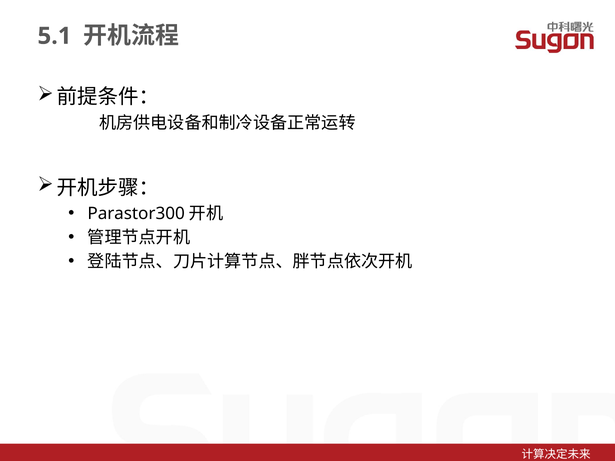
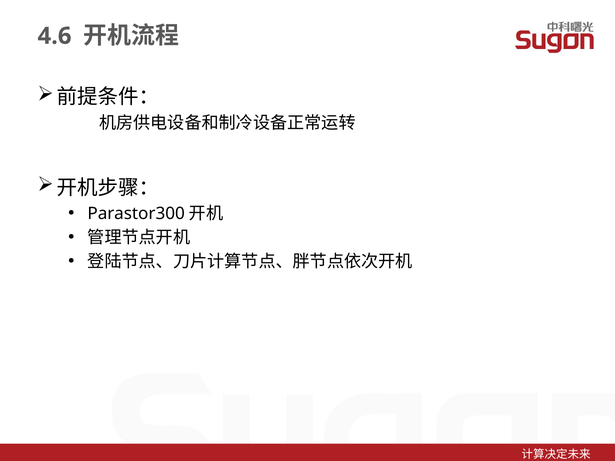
5.1: 5.1 -> 4.6
